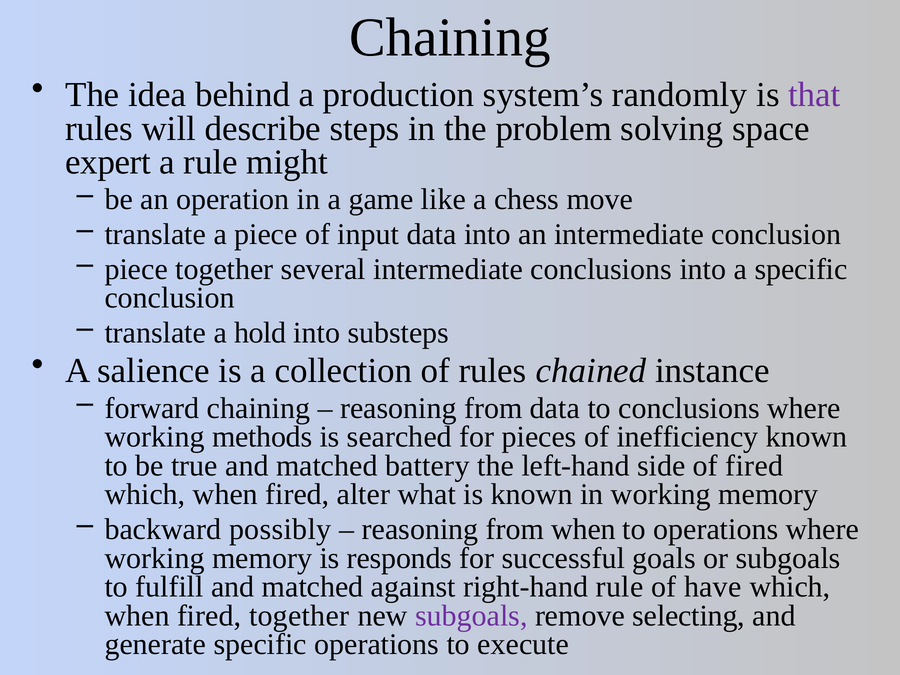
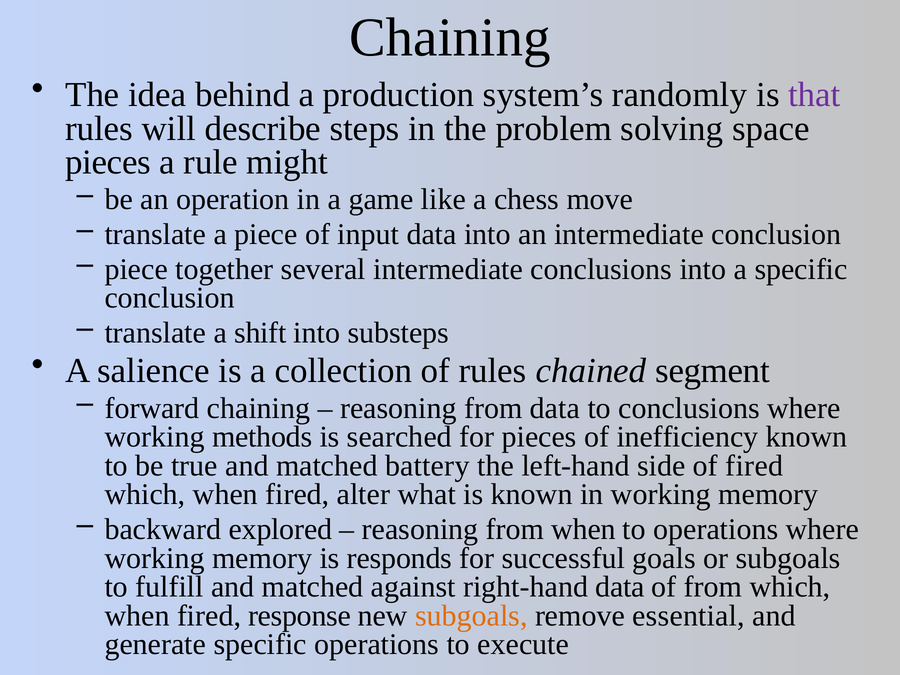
expert at (108, 162): expert -> pieces
hold: hold -> shift
instance: instance -> segment
possibly: possibly -> explored
right-hand rule: rule -> data
of have: have -> from
fired together: together -> response
subgoals at (471, 616) colour: purple -> orange
selecting: selecting -> essential
